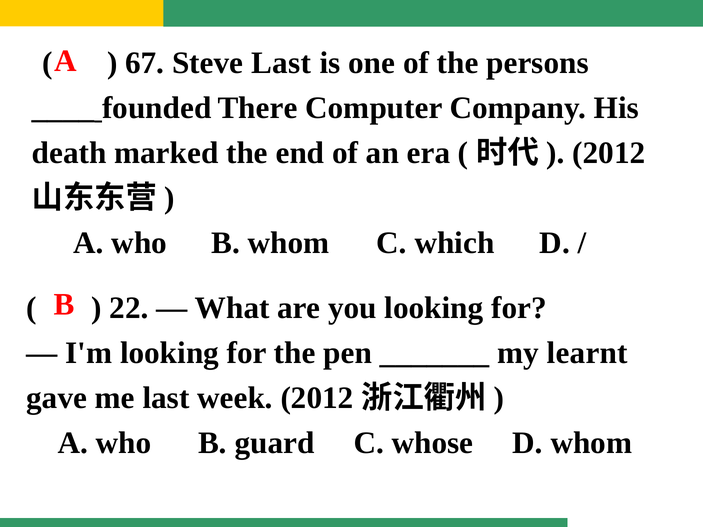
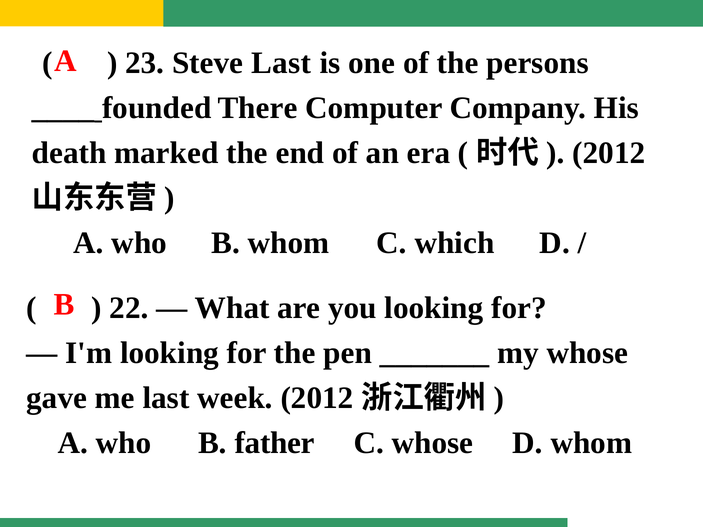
67: 67 -> 23
my learnt: learnt -> whose
guard: guard -> father
